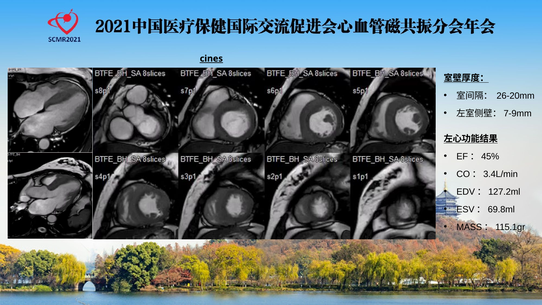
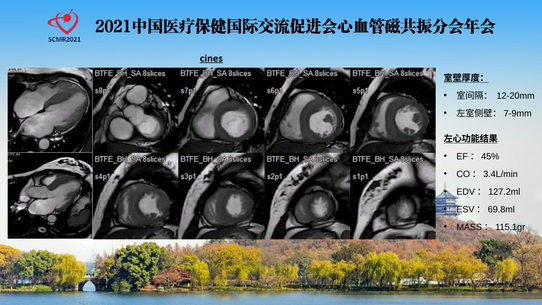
26-20mm: 26-20mm -> 12-20mm
